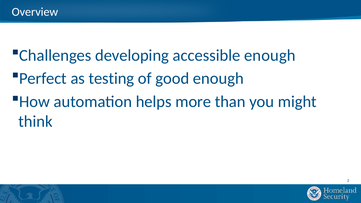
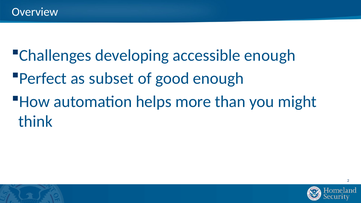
testing: testing -> subset
